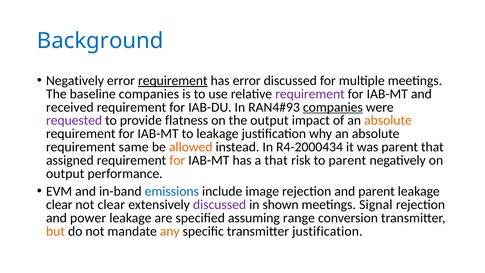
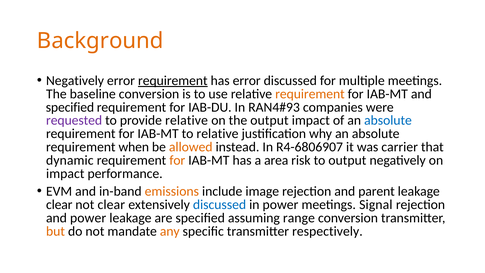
Background colour: blue -> orange
baseline companies: companies -> conversion
requirement at (310, 94) colour: purple -> orange
received at (70, 107): received -> specified
companies at (333, 107) underline: present -> none
provide flatness: flatness -> relative
absolute at (388, 120) colour: orange -> blue
to leakage: leakage -> relative
same: same -> when
R4-2000434: R4-2000434 -> R4-6806907
was parent: parent -> carrier
assigned: assigned -> dynamic
a that: that -> area
to parent: parent -> output
output at (65, 173): output -> impact
emissions colour: blue -> orange
discussed at (220, 205) colour: purple -> blue
in shown: shown -> power
transmitter justification: justification -> respectively
